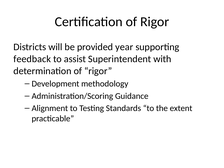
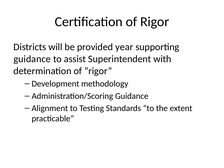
feedback at (32, 59): feedback -> guidance
